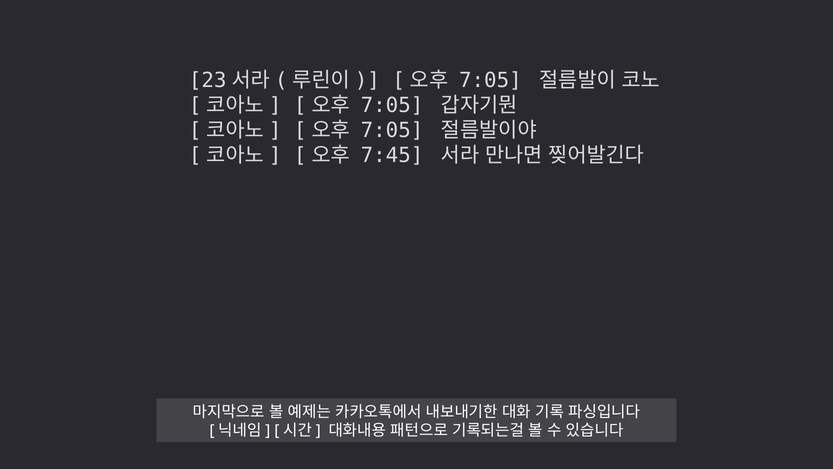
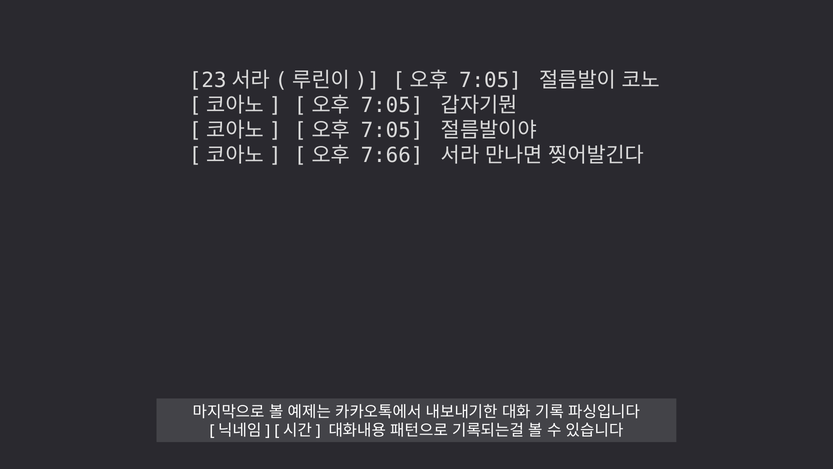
7:45: 7:45 -> 7:66
